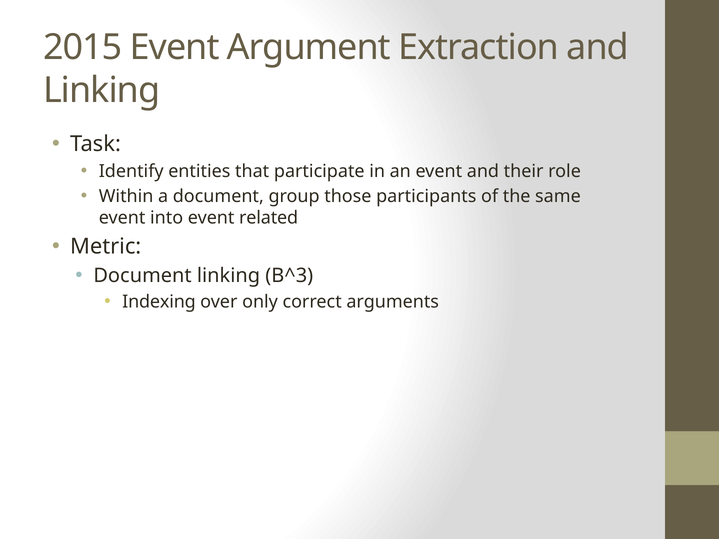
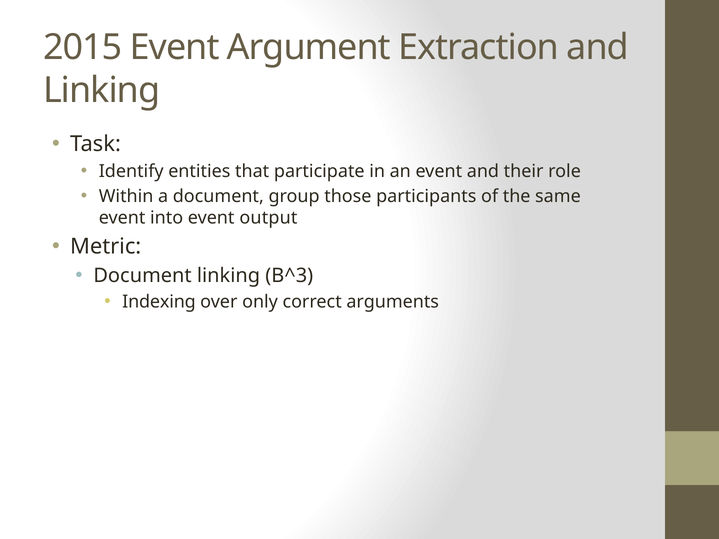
related: related -> output
